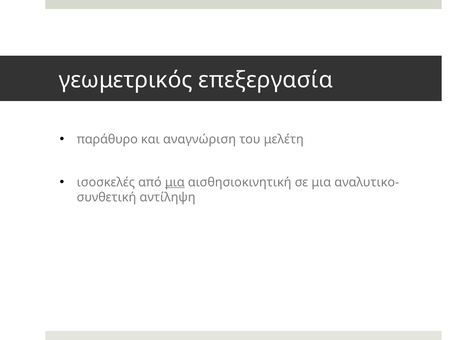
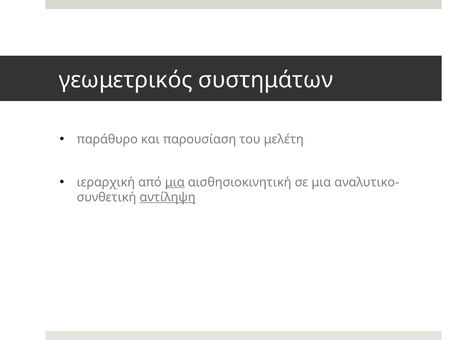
επεξεργασία: επεξεργασία -> συστημάτων
αναγνώριση: αναγνώριση -> παρουσίαση
ισοσκελές: ισοσκελές -> ιεραρχική
αντίληψη underline: none -> present
